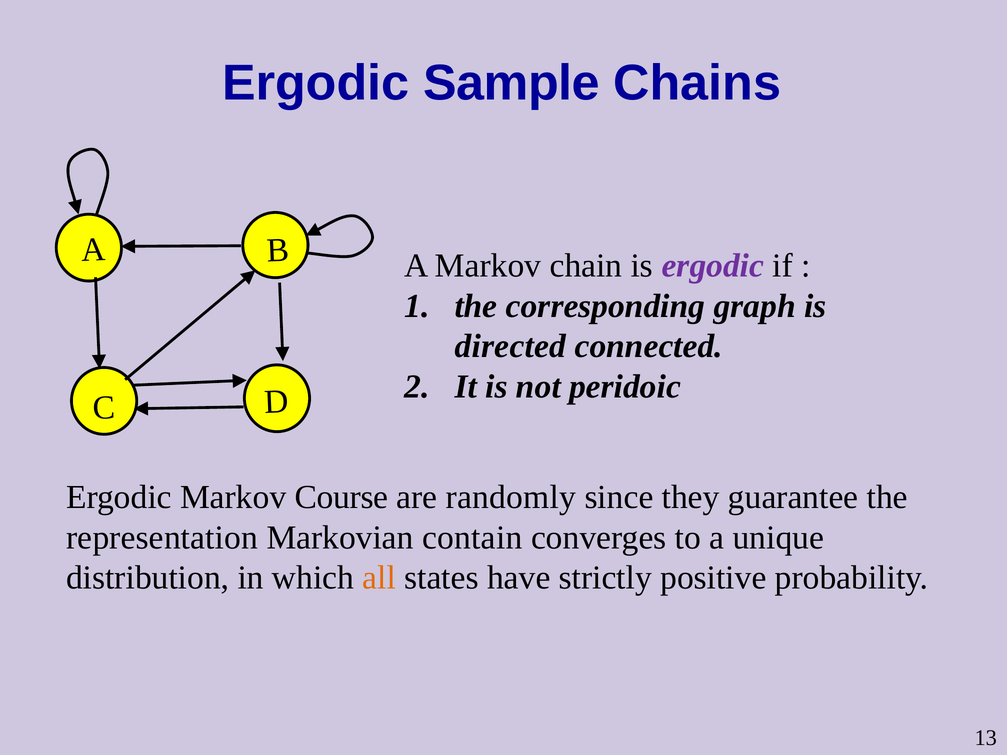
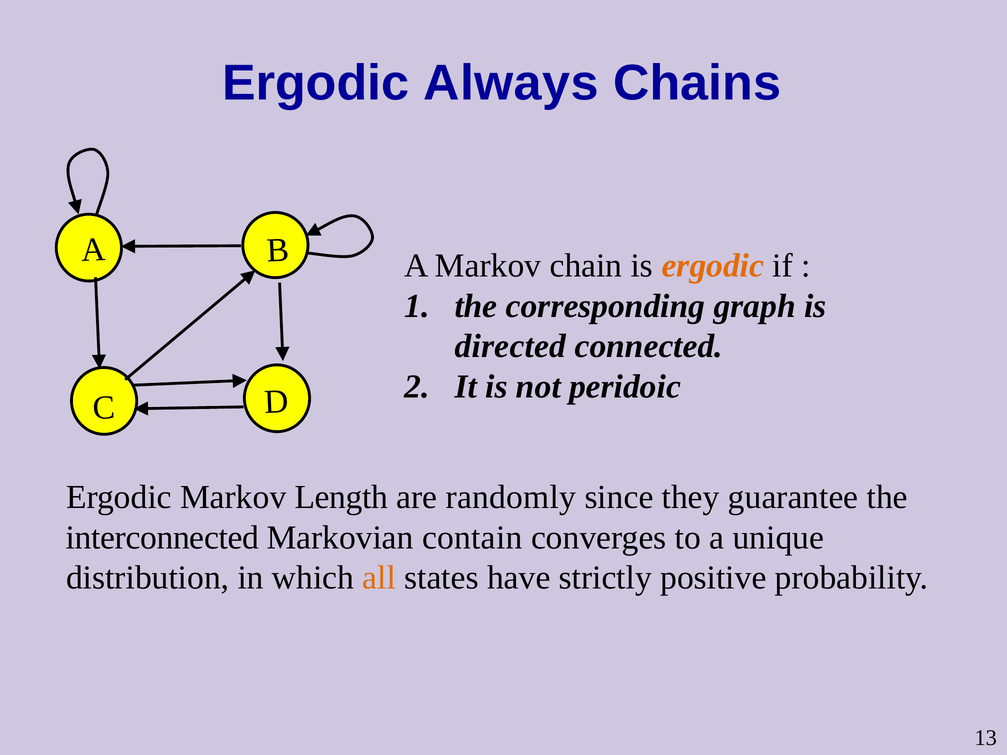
Sample: Sample -> Always
ergodic at (713, 266) colour: purple -> orange
Course: Course -> Length
representation: representation -> interconnected
